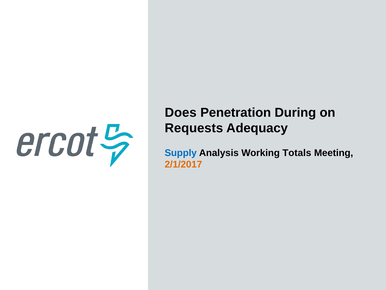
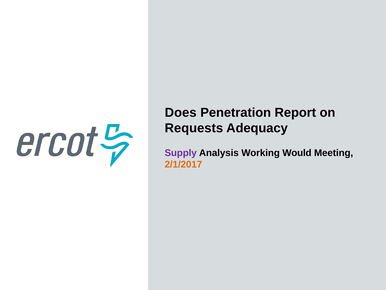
During: During -> Report
Supply colour: blue -> purple
Totals: Totals -> Would
